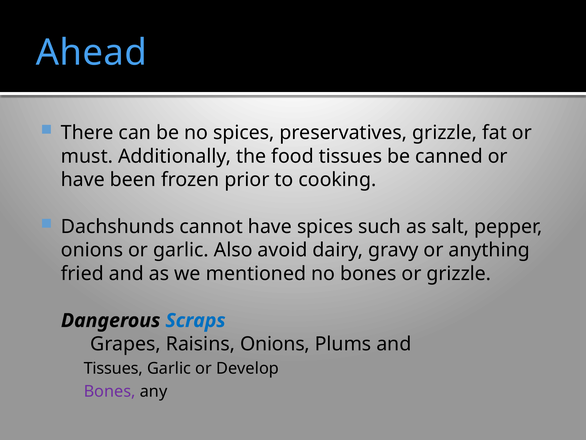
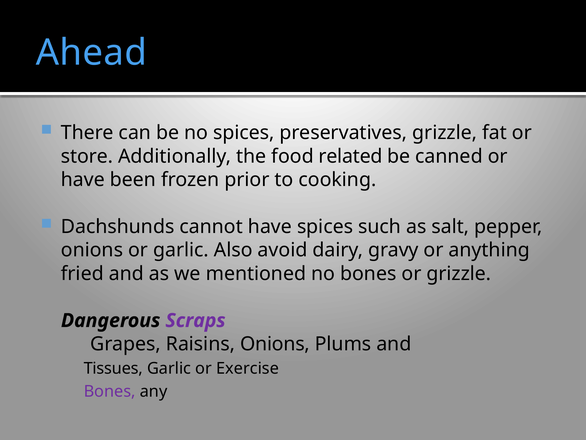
must: must -> store
food tissues: tissues -> related
Scraps colour: blue -> purple
Develop: Develop -> Exercise
